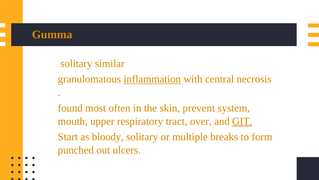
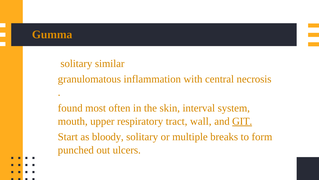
inflammation underline: present -> none
prevent: prevent -> interval
over: over -> wall
